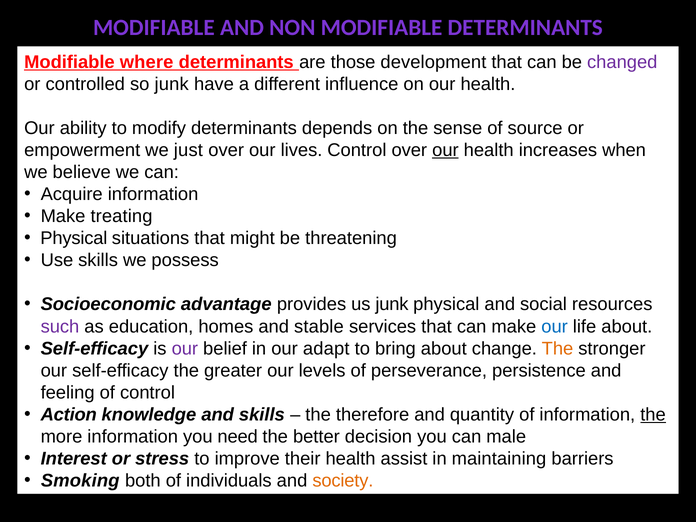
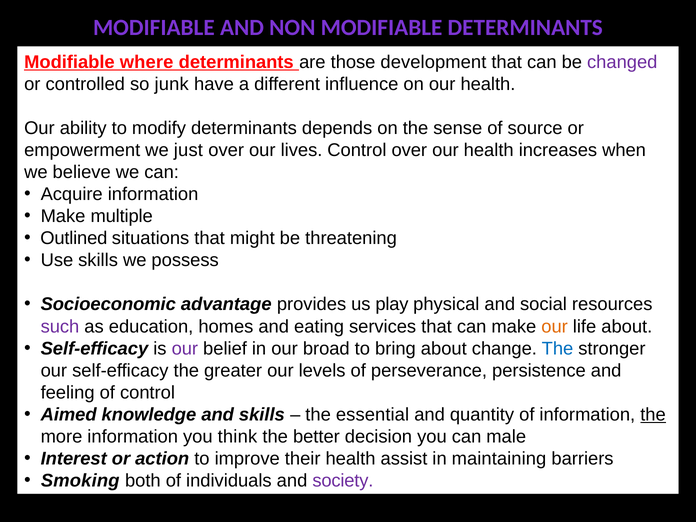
our at (445, 150) underline: present -> none
treating: treating -> multiple
Physical at (74, 238): Physical -> Outlined
us junk: junk -> play
stable: stable -> eating
our at (555, 326) colour: blue -> orange
adapt: adapt -> broad
The at (557, 348) colour: orange -> blue
Action: Action -> Aimed
therefore: therefore -> essential
need: need -> think
stress: stress -> action
society colour: orange -> purple
